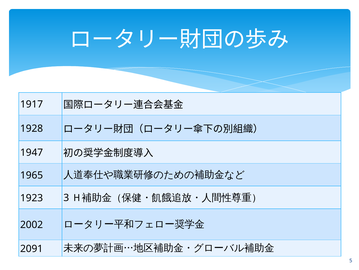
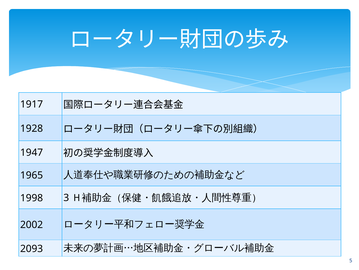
1923: 1923 -> 1998
2091: 2091 -> 2093
